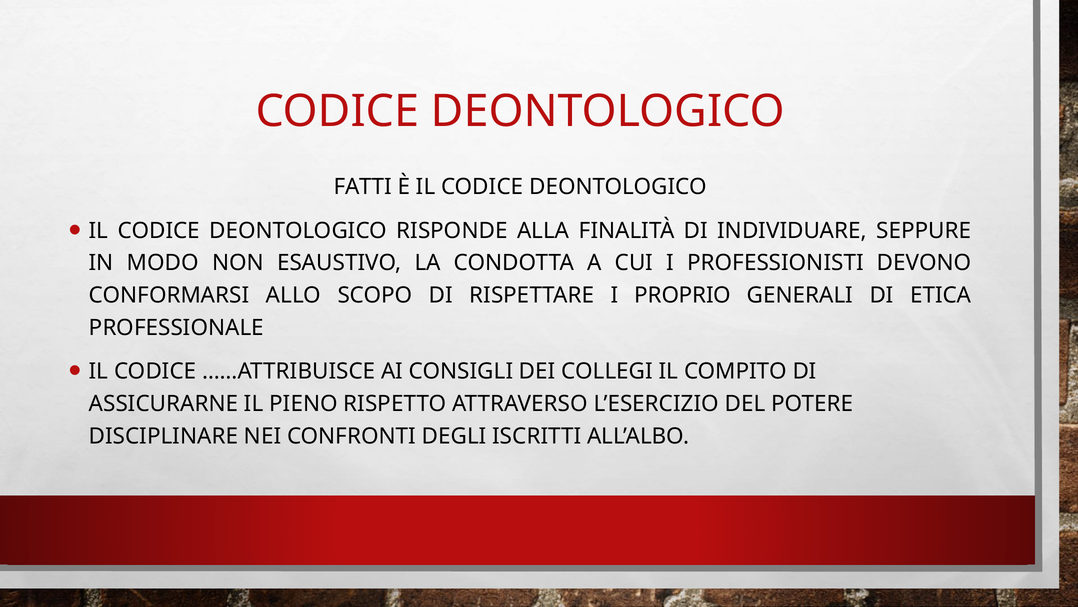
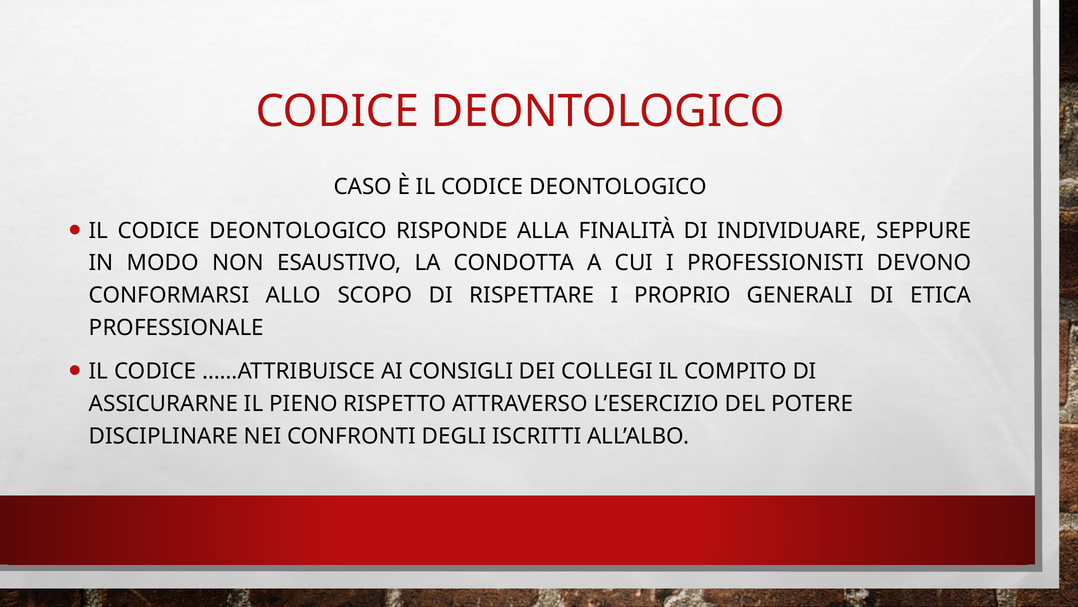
FATTI: FATTI -> CASO
